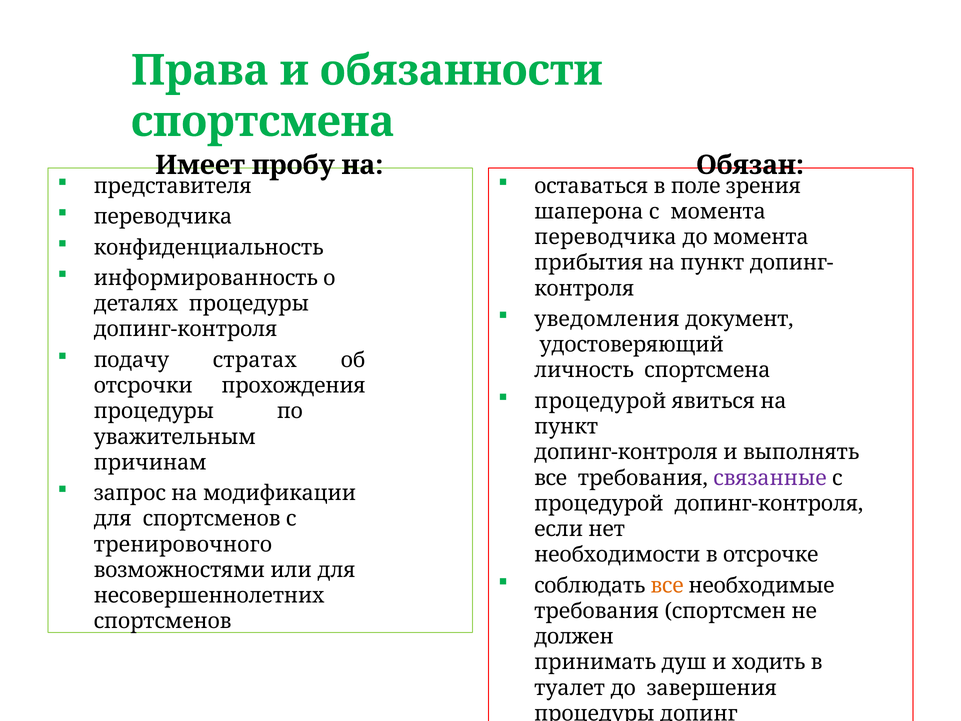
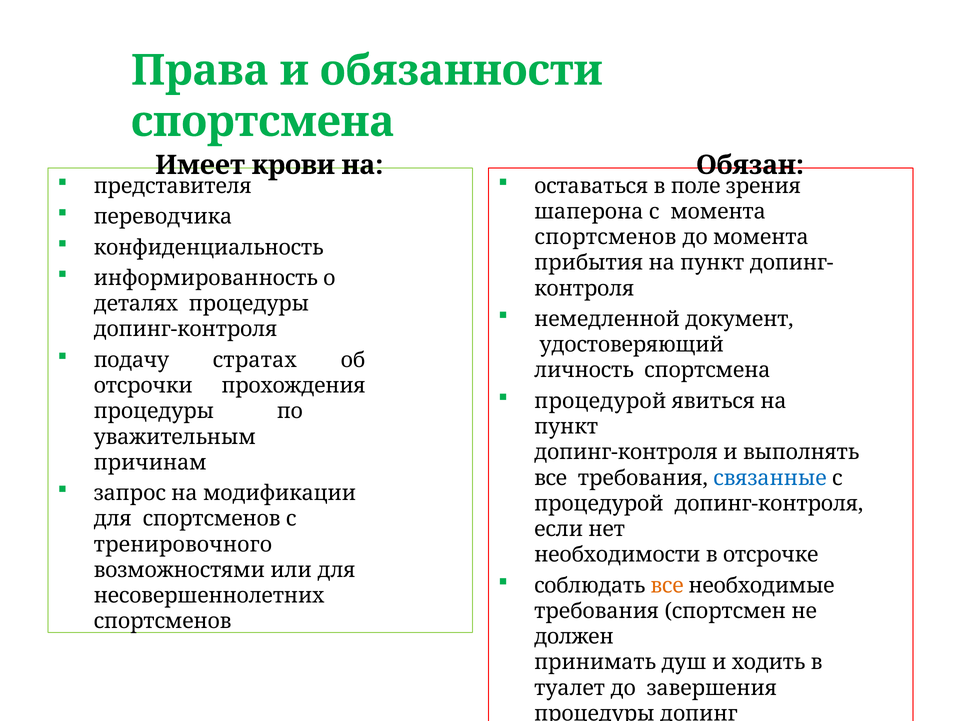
пробу: пробу -> крови
переводчика at (605, 237): переводчика -> спортсменов
уведомления: уведомления -> немедленной
связанные colour: purple -> blue
